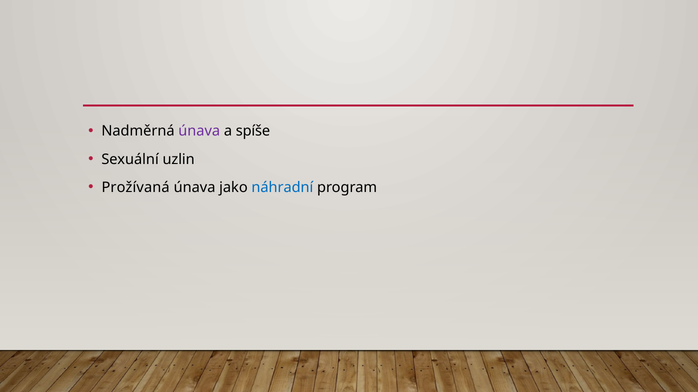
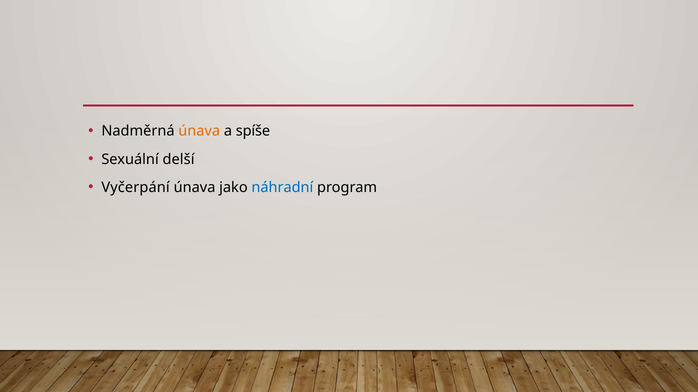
únava at (199, 131) colour: purple -> orange
uzlin: uzlin -> delší
Prožívaná: Prožívaná -> Vyčerpání
